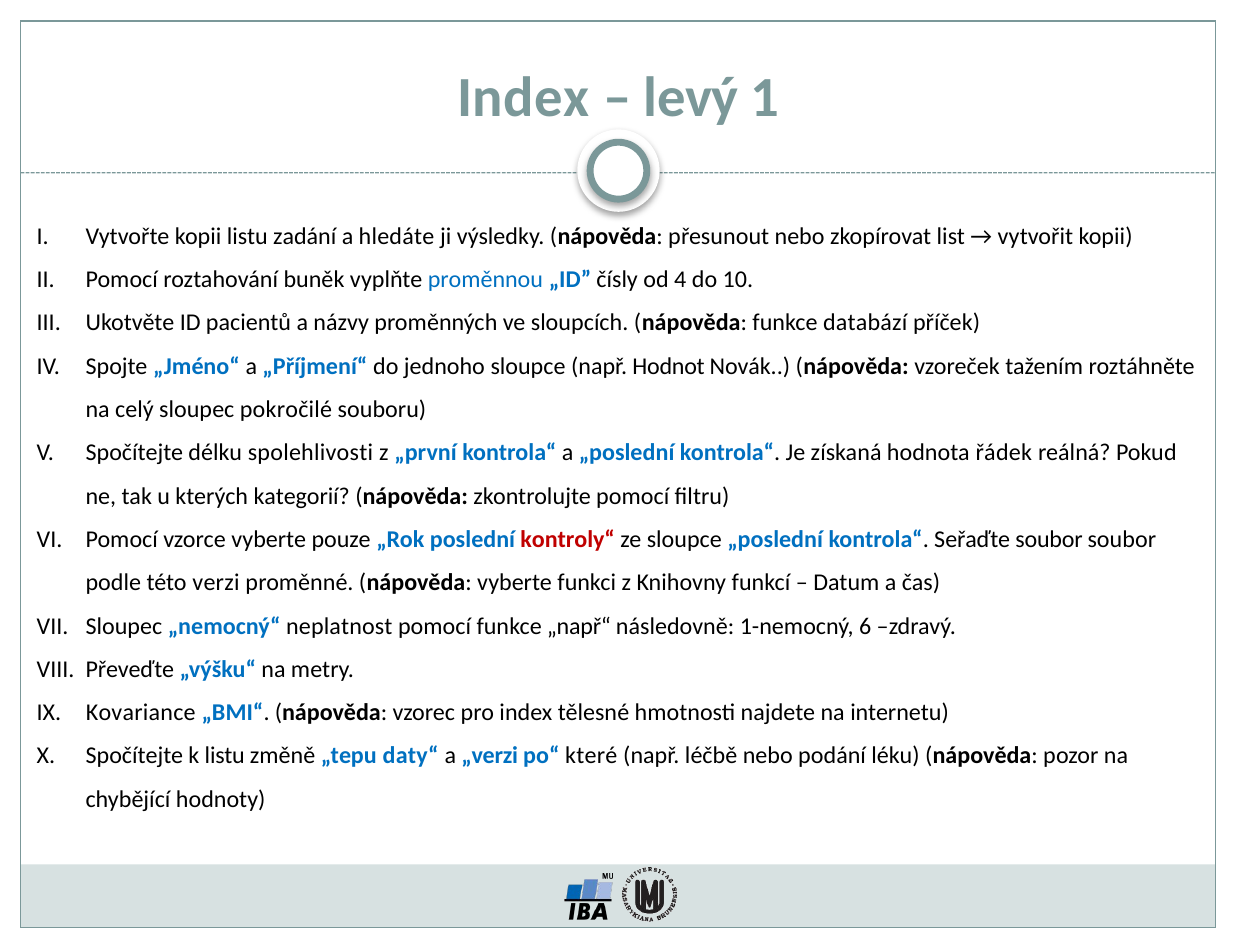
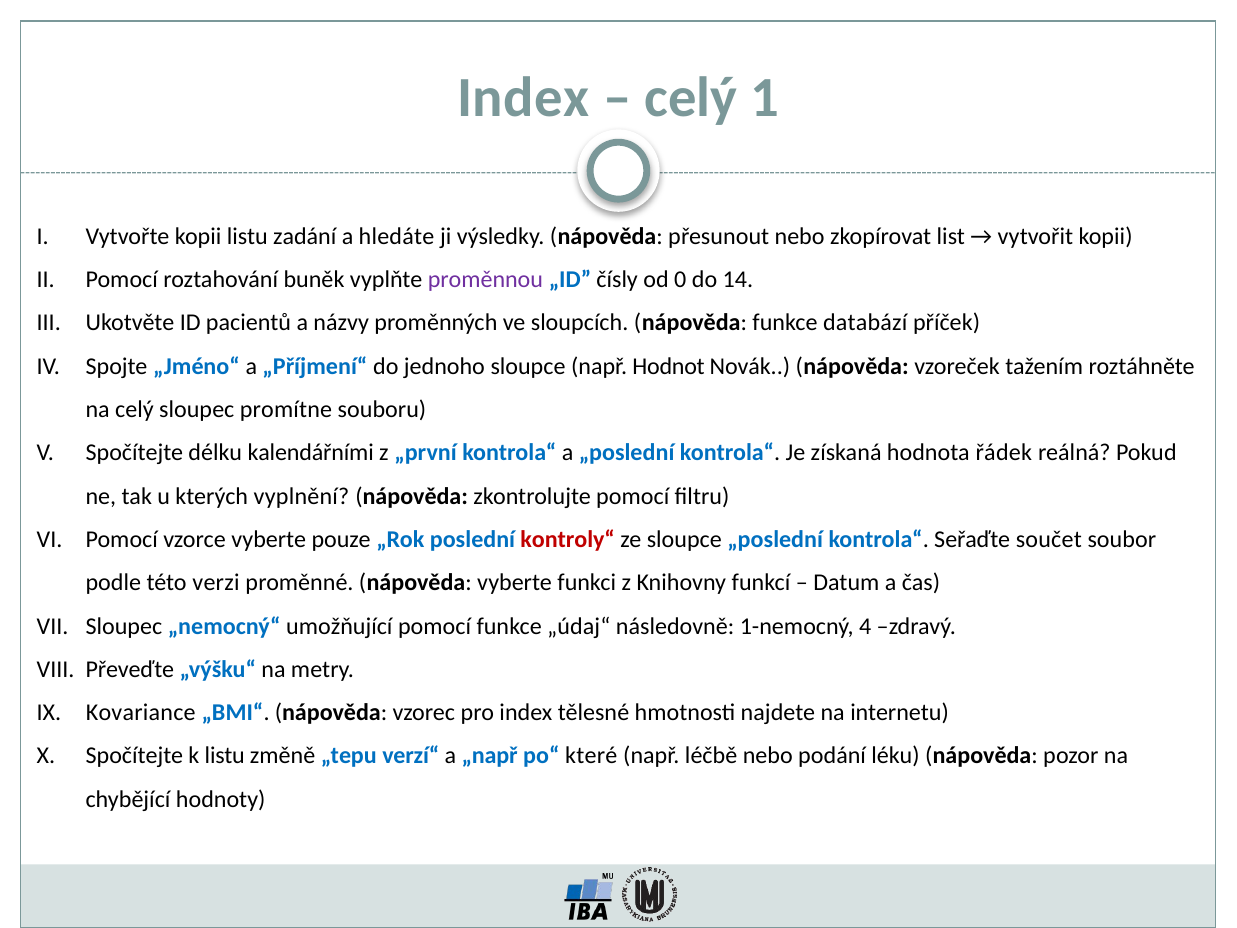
levý at (691, 97): levý -> celý
proměnnou colour: blue -> purple
4: 4 -> 0
10: 10 -> 14
pokročilé: pokročilé -> promítne
spolehlivosti: spolehlivosti -> kalendářními
kategorií: kategorií -> vyplnění
Seřaďte soubor: soubor -> součet
neplatnost: neplatnost -> umožňující
„např“: „např“ -> „údaj“
6: 6 -> 4
daty“: daty“ -> verzí“
„verzi: „verzi -> „např
